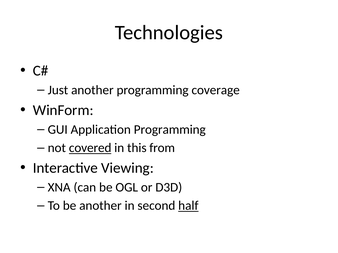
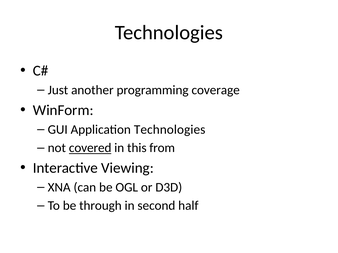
Application Programming: Programming -> Technologies
be another: another -> through
half underline: present -> none
